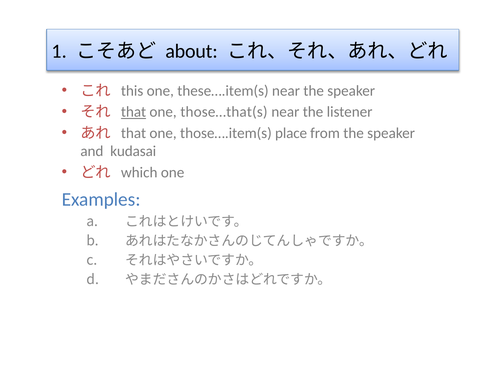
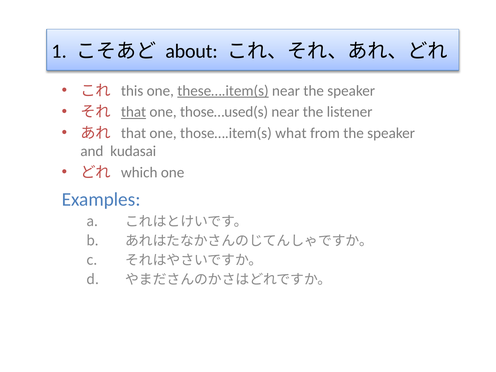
these….item(s underline: none -> present
those…that(s: those…that(s -> those…used(s
place: place -> what
